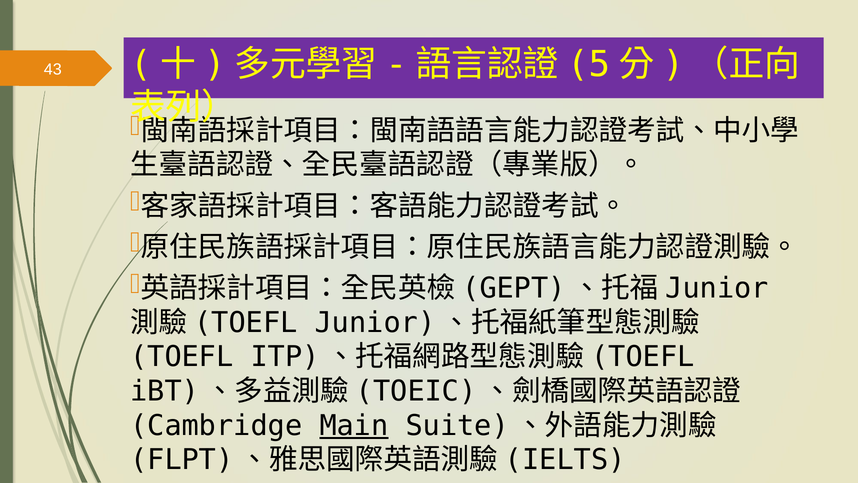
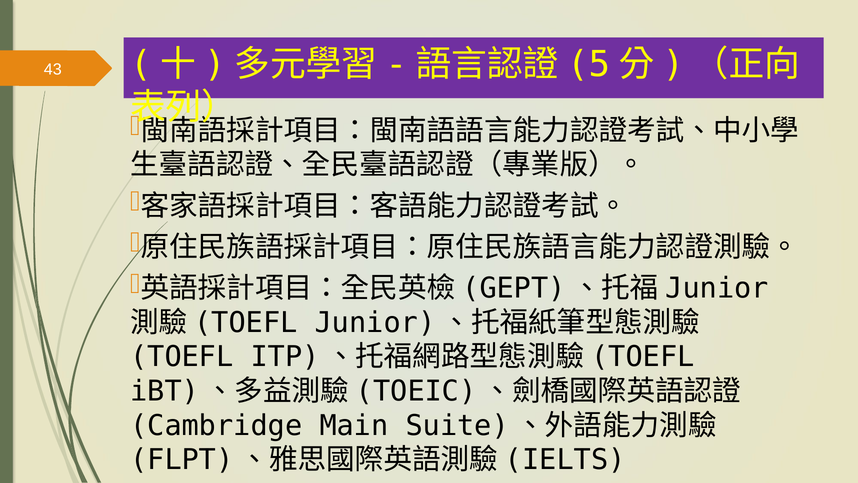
Main underline: present -> none
